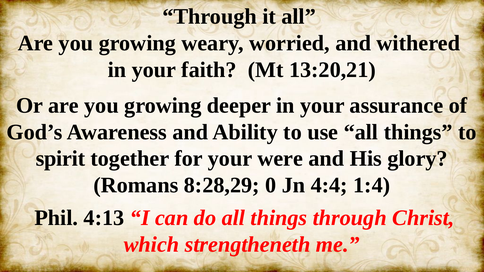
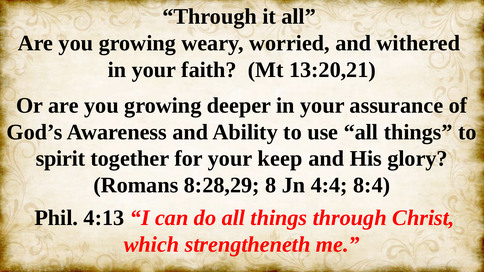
were: were -> keep
0: 0 -> 8
1:4: 1:4 -> 8:4
